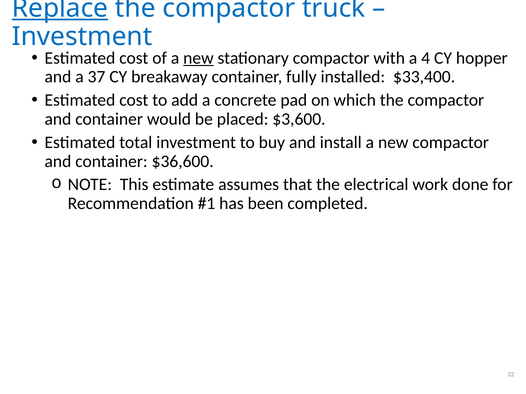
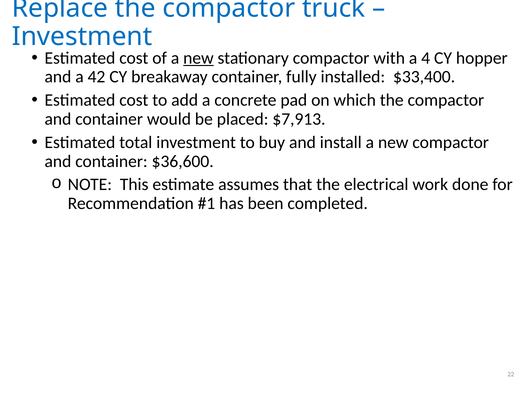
Replace underline: present -> none
37: 37 -> 42
$3,600: $3,600 -> $7,913
